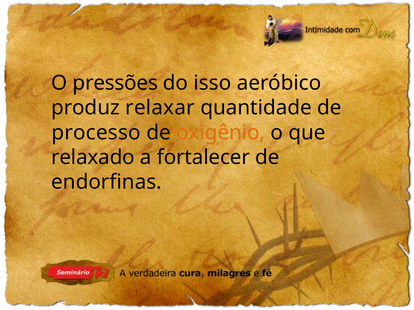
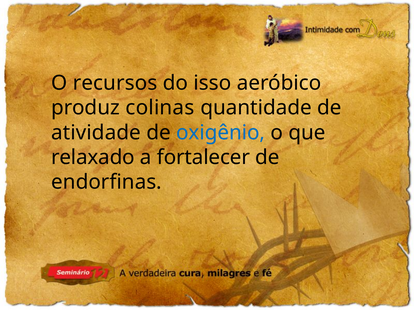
pressões: pressões -> recursos
relaxar: relaxar -> colinas
processo: processo -> atividade
oxigênio colour: orange -> blue
